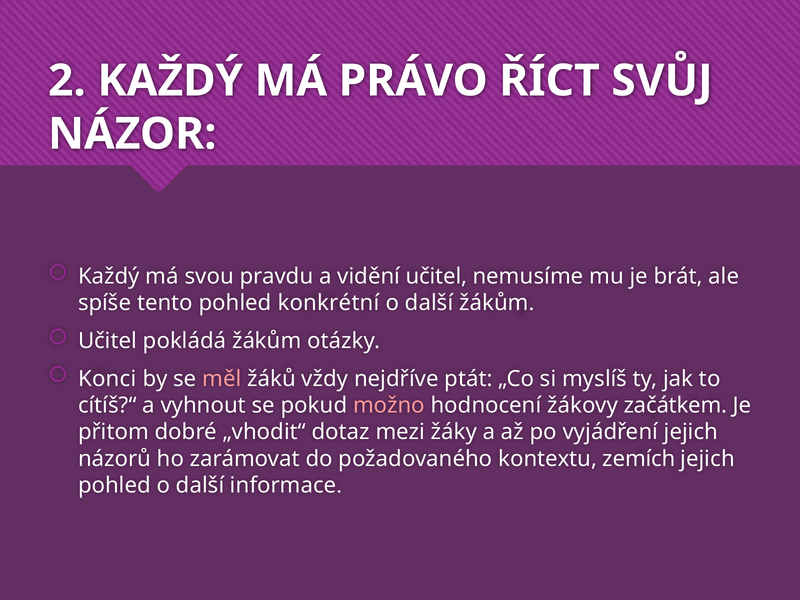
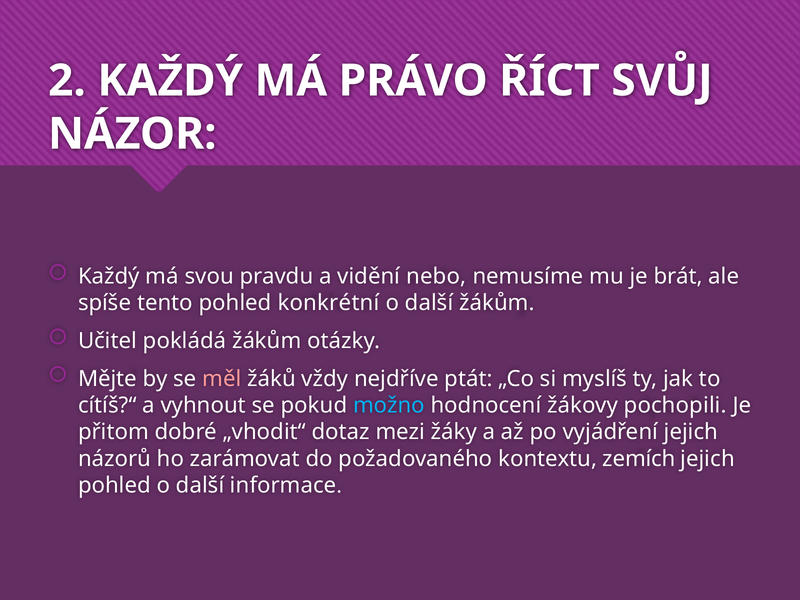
vidění učitel: učitel -> nebo
Konci: Konci -> Mějte
možno colour: pink -> light blue
začátkem: začátkem -> pochopili
